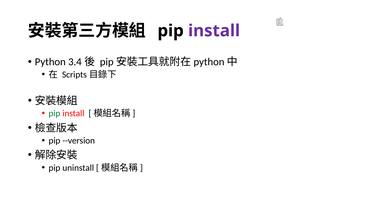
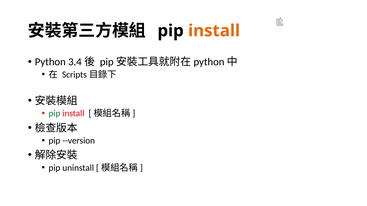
install at (214, 31) colour: purple -> orange
